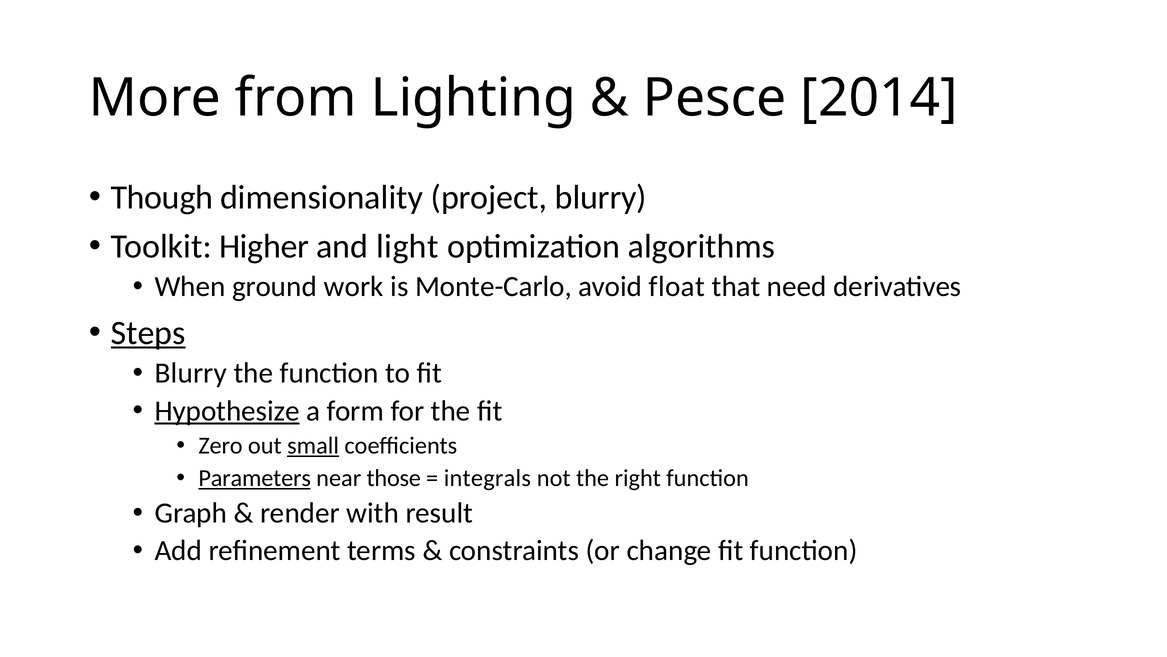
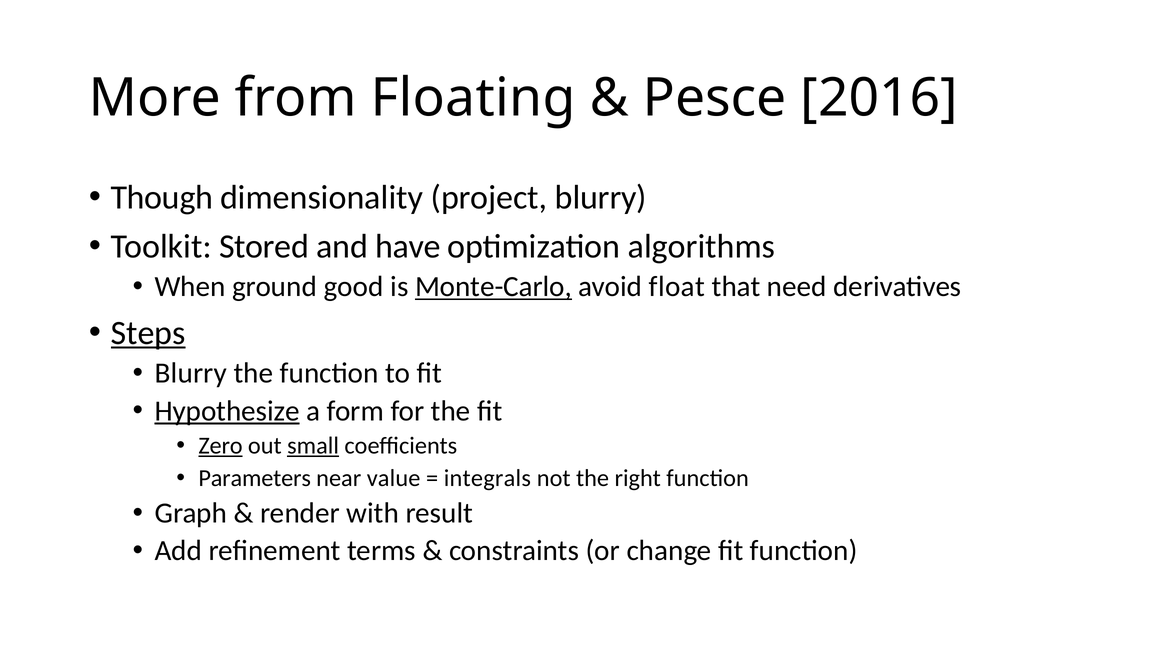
Lighting: Lighting -> Floating
2014: 2014 -> 2016
Higher: Higher -> Stored
light: light -> have
work: work -> good
Monte-Carlo underline: none -> present
Zero underline: none -> present
Parameters underline: present -> none
those: those -> value
